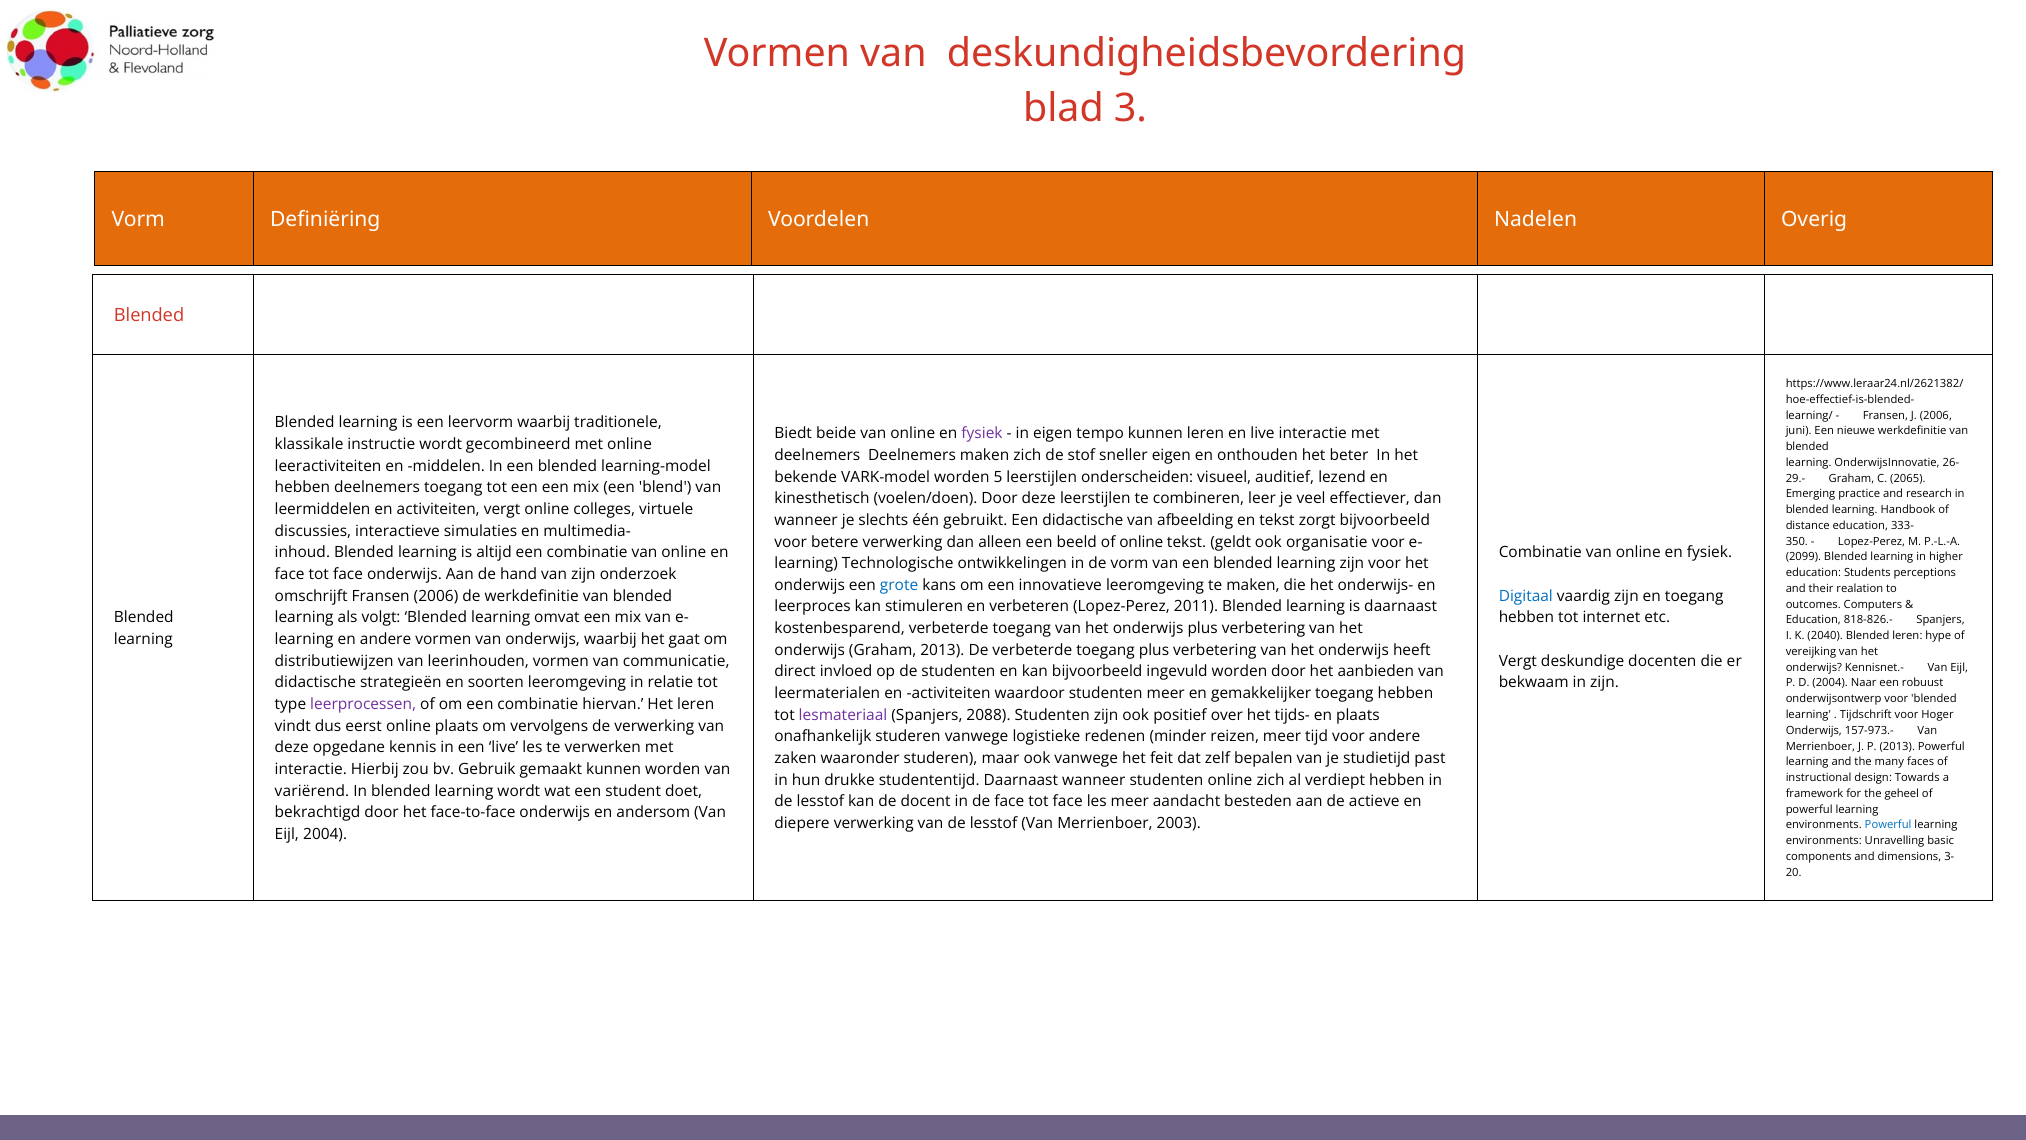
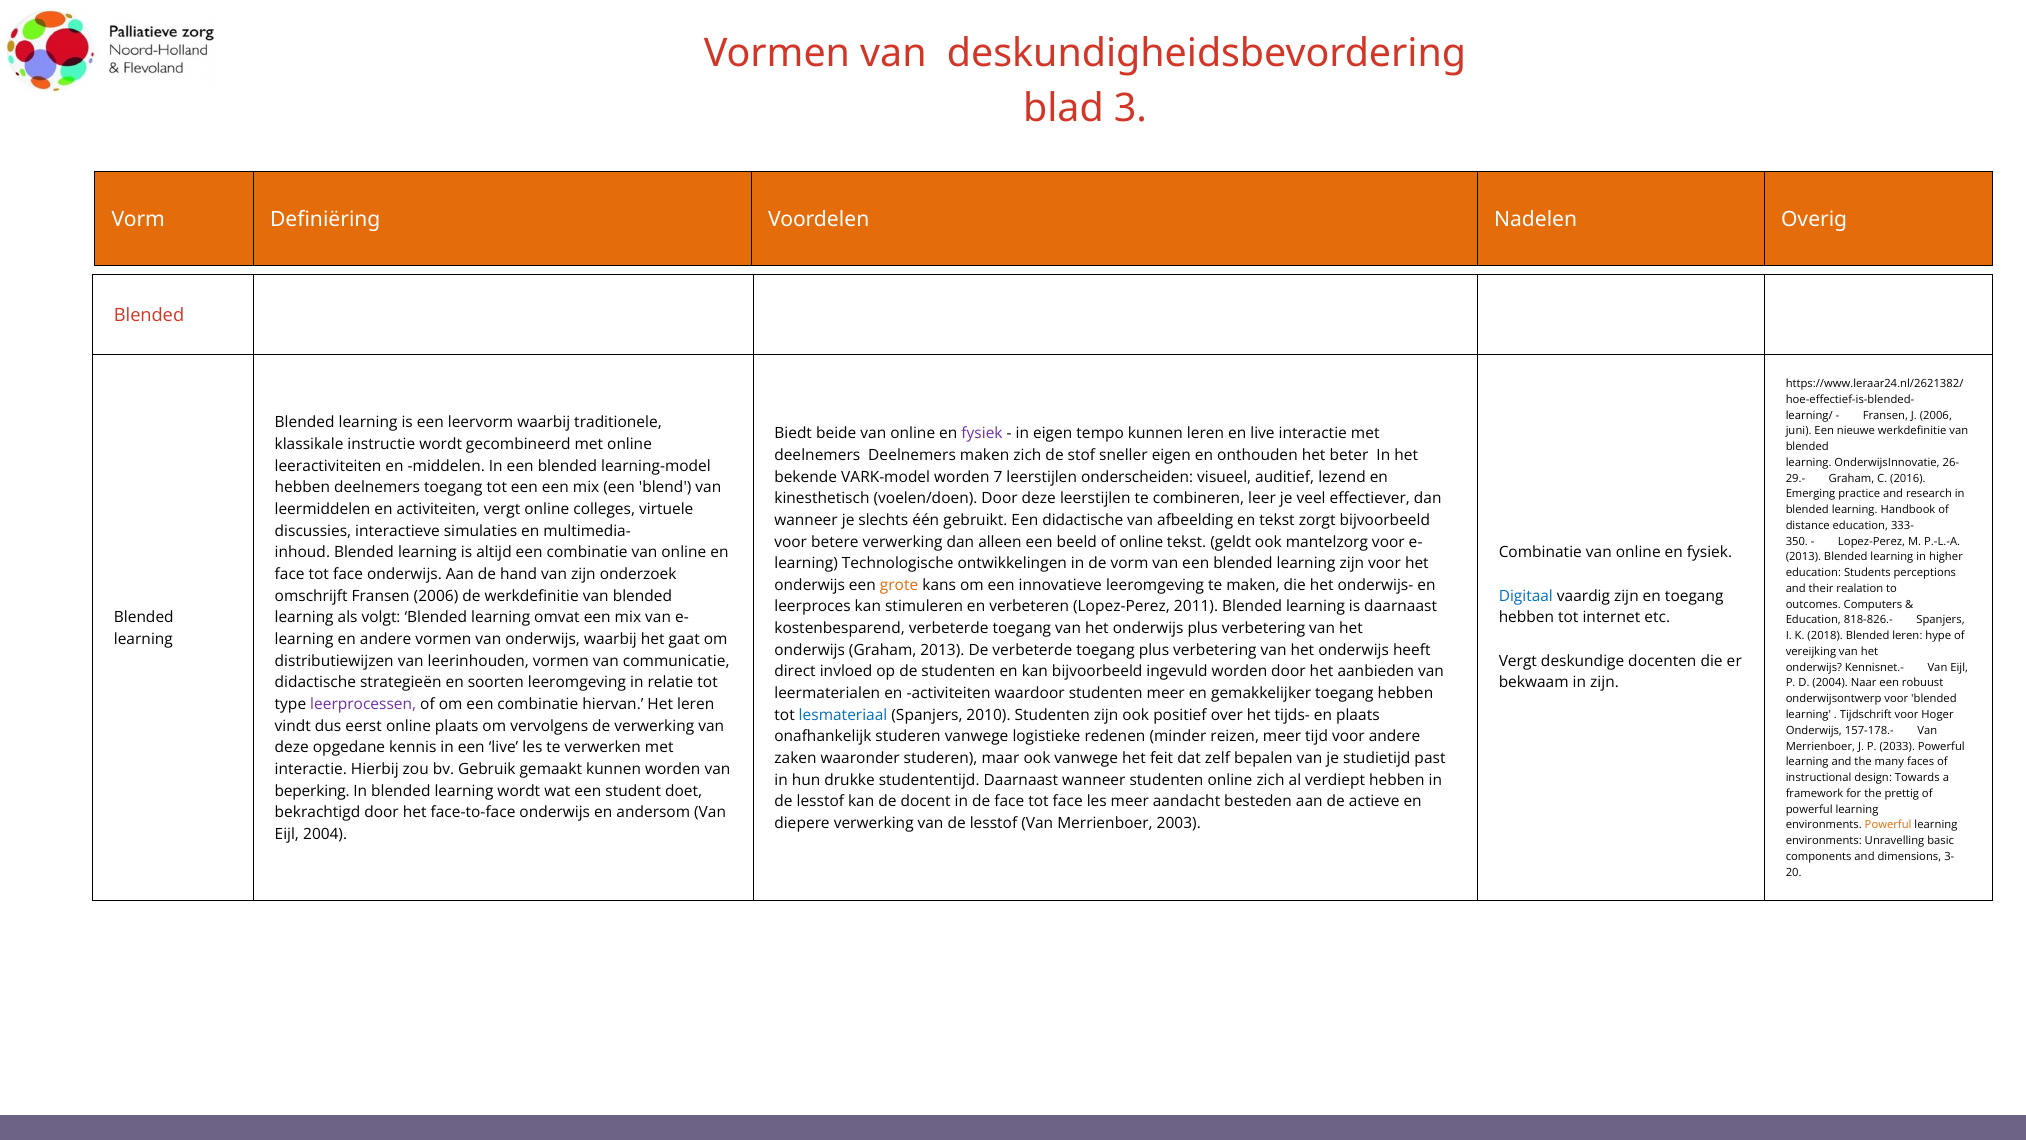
5: 5 -> 7
2065: 2065 -> 2016
organisatie: organisatie -> mantelzorg
2099 at (1803, 557): 2099 -> 2013
grote colour: blue -> orange
2040: 2040 -> 2018
lesmateriaal colour: purple -> blue
2088: 2088 -> 2010
157-973.-: 157-973.- -> 157-178.-
P 2013: 2013 -> 2033
variërend: variërend -> beperking
geheel: geheel -> prettig
Powerful at (1888, 825) colour: blue -> orange
